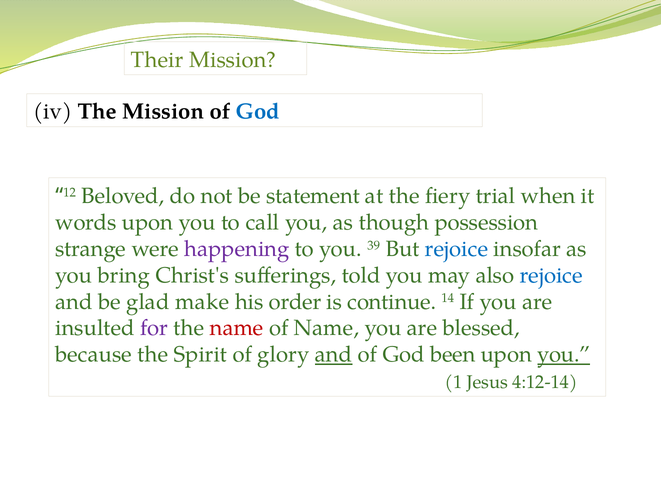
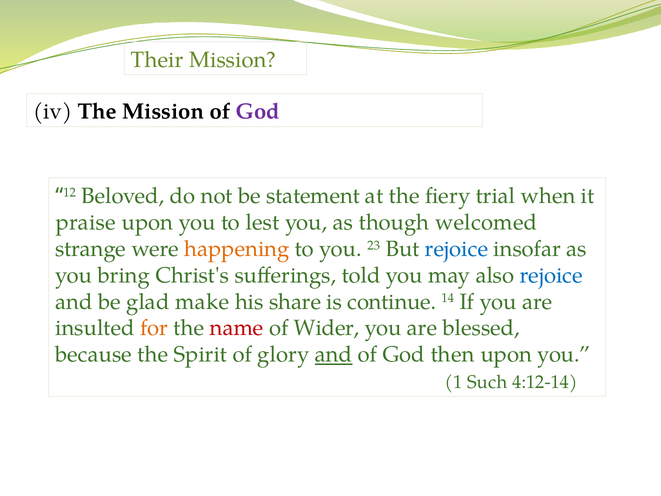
God at (258, 112) colour: blue -> purple
words: words -> praise
call: call -> lest
possession: possession -> welcomed
happening colour: purple -> orange
39: 39 -> 23
order: order -> share
for colour: purple -> orange
of Name: Name -> Wider
been: been -> then
you at (564, 354) underline: present -> none
Jesus: Jesus -> Such
